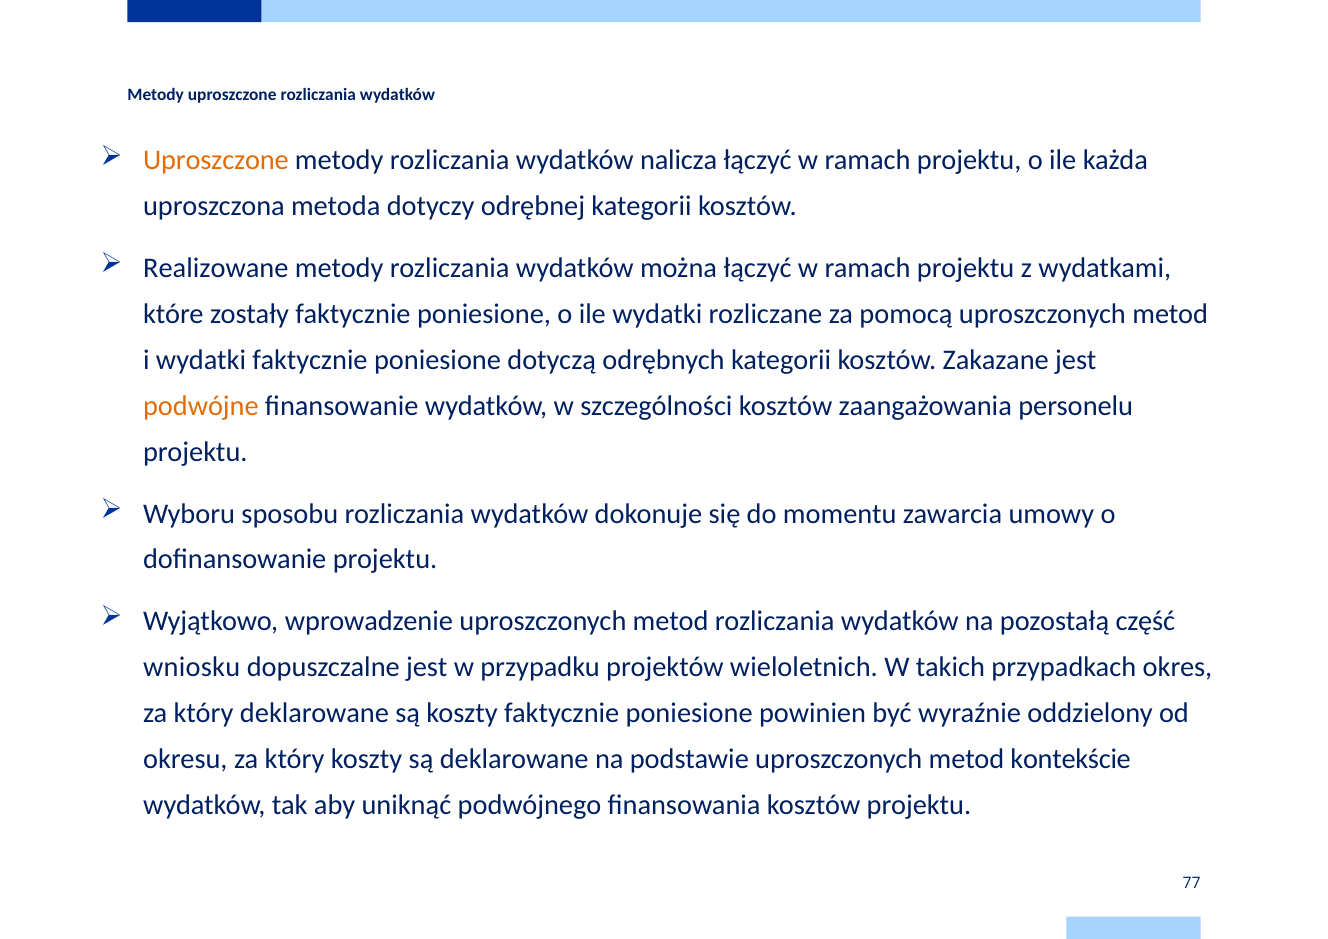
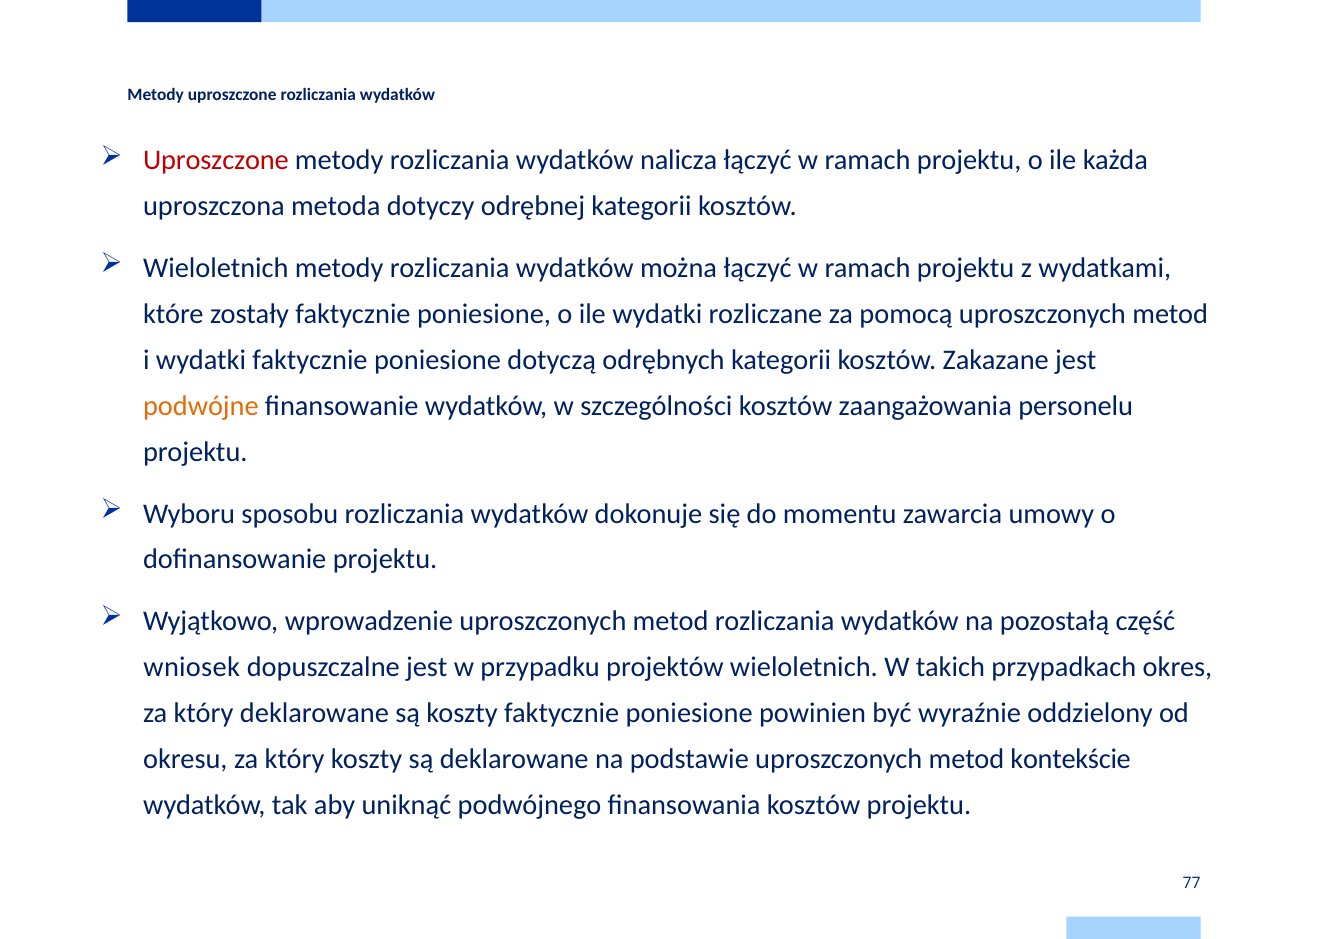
Uproszczone at (216, 161) colour: orange -> red
Realizowane at (216, 268): Realizowane -> Wieloletnich
wniosku: wniosku -> wniosek
